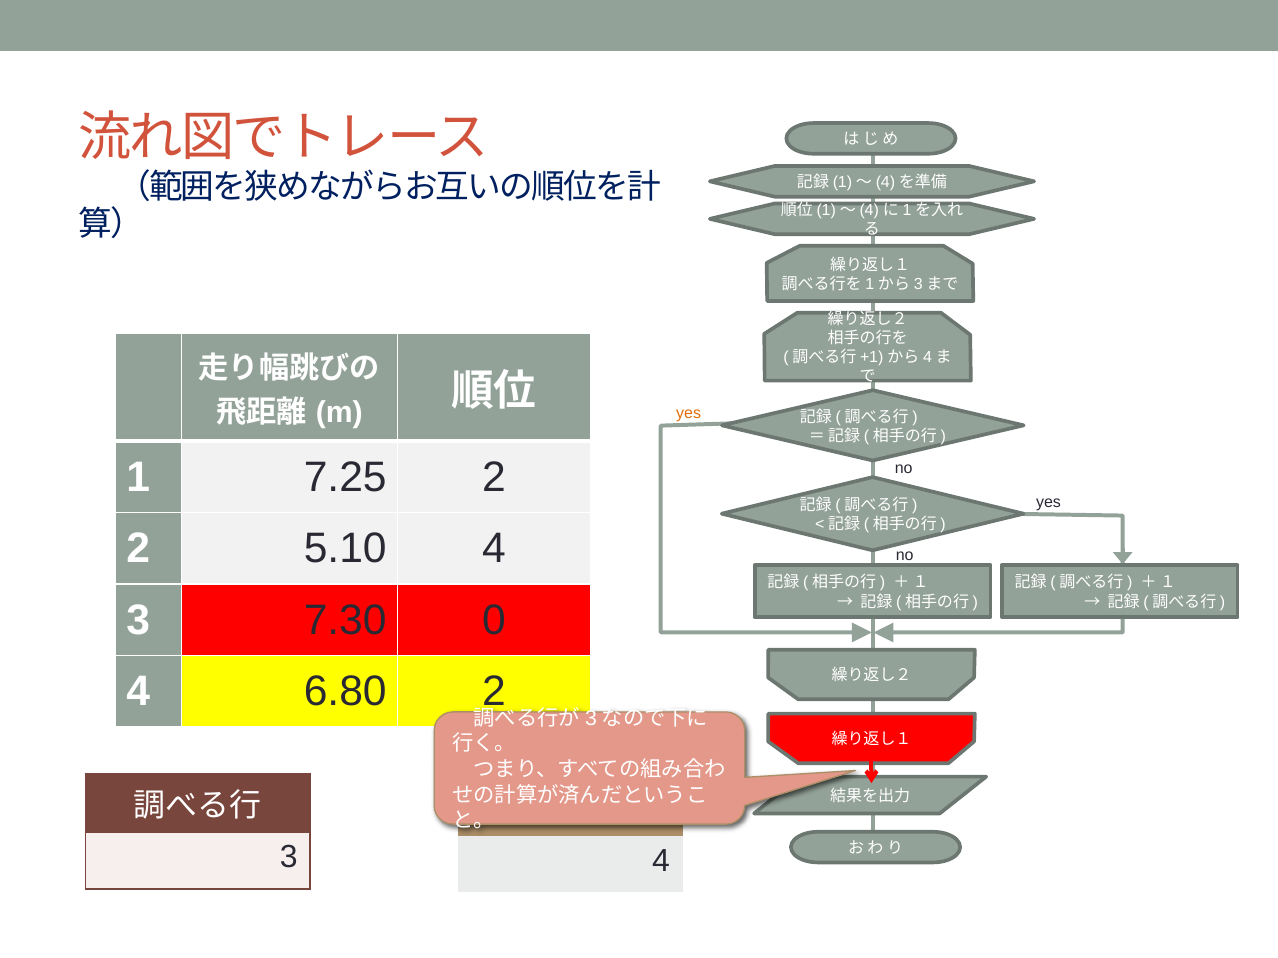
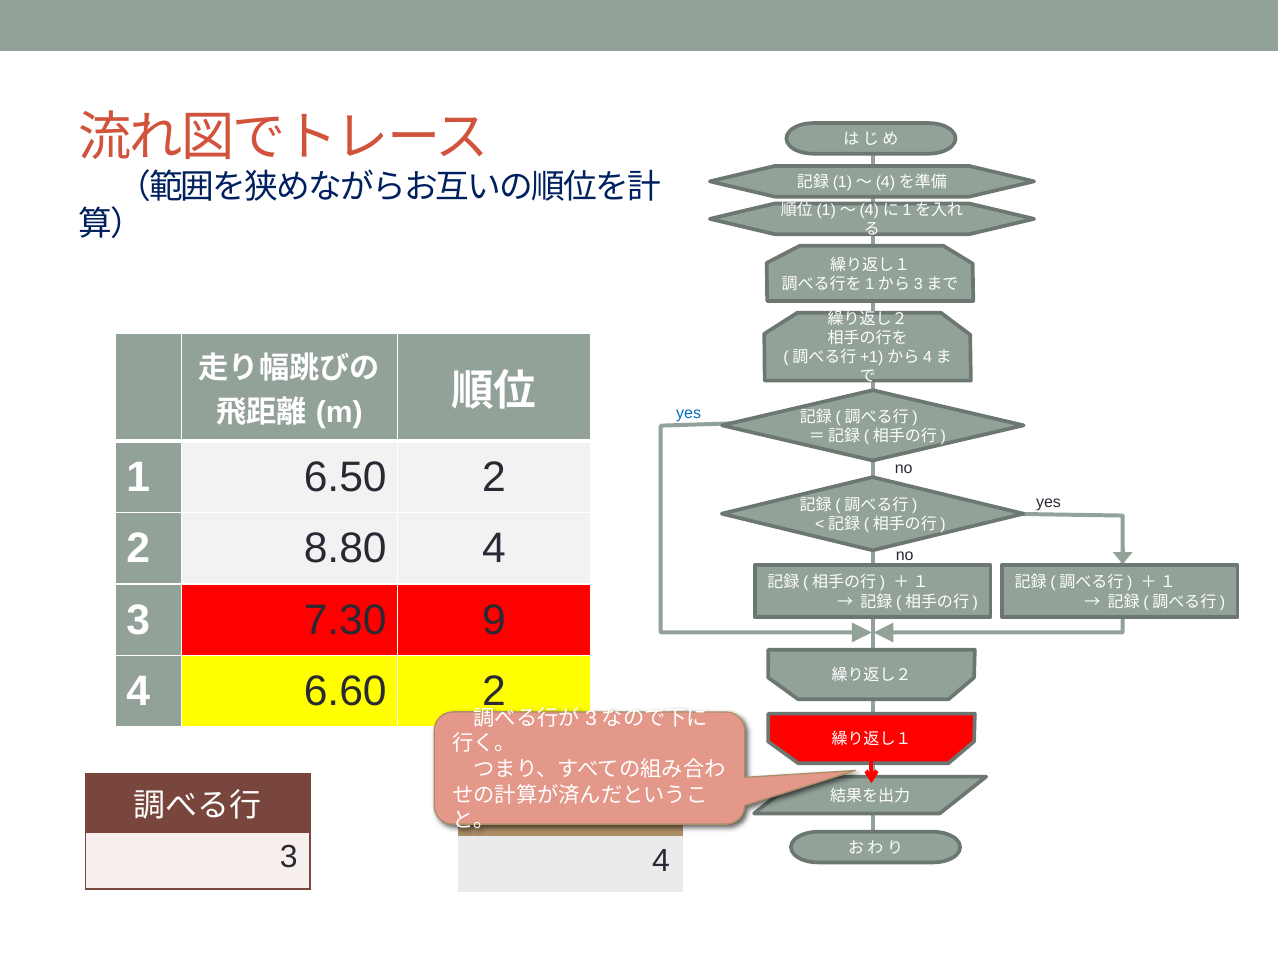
yes at (689, 414) colour: orange -> blue
7.25: 7.25 -> 6.50
5.10: 5.10 -> 8.80
0: 0 -> 9
6.80: 6.80 -> 6.60
